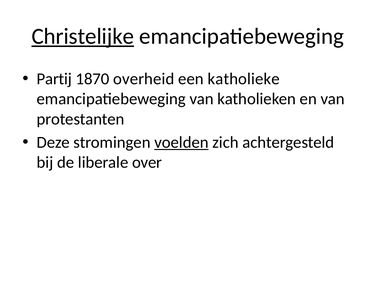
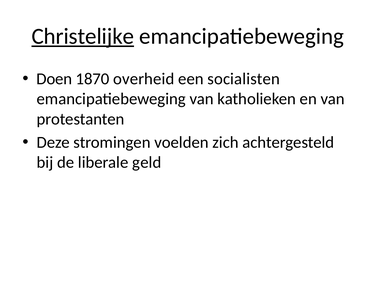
Partij: Partij -> Doen
katholieke: katholieke -> socialisten
voelden underline: present -> none
over: over -> geld
